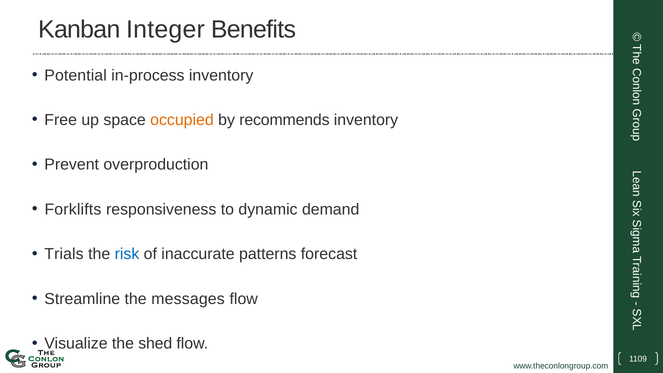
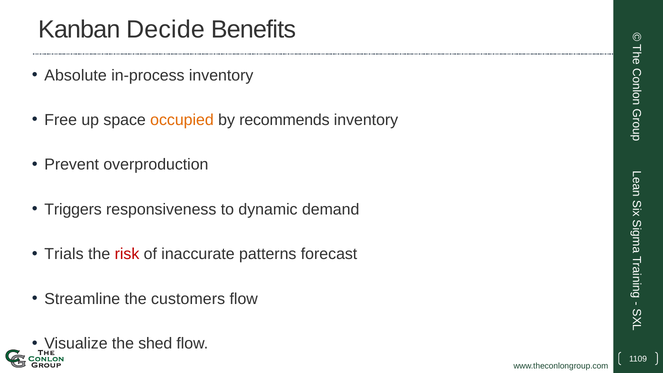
Integer: Integer -> Decide
Potential: Potential -> Absolute
Forklifts: Forklifts -> Triggers
risk colour: blue -> red
messages: messages -> customers
